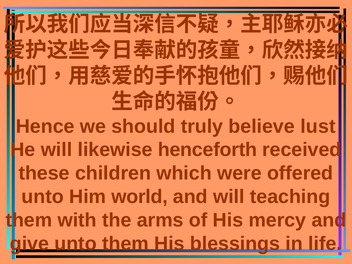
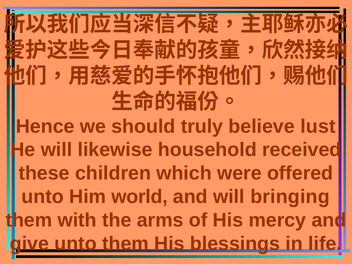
henceforth: henceforth -> household
teaching: teaching -> bringing
